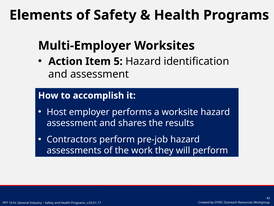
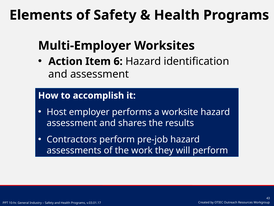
5: 5 -> 6
